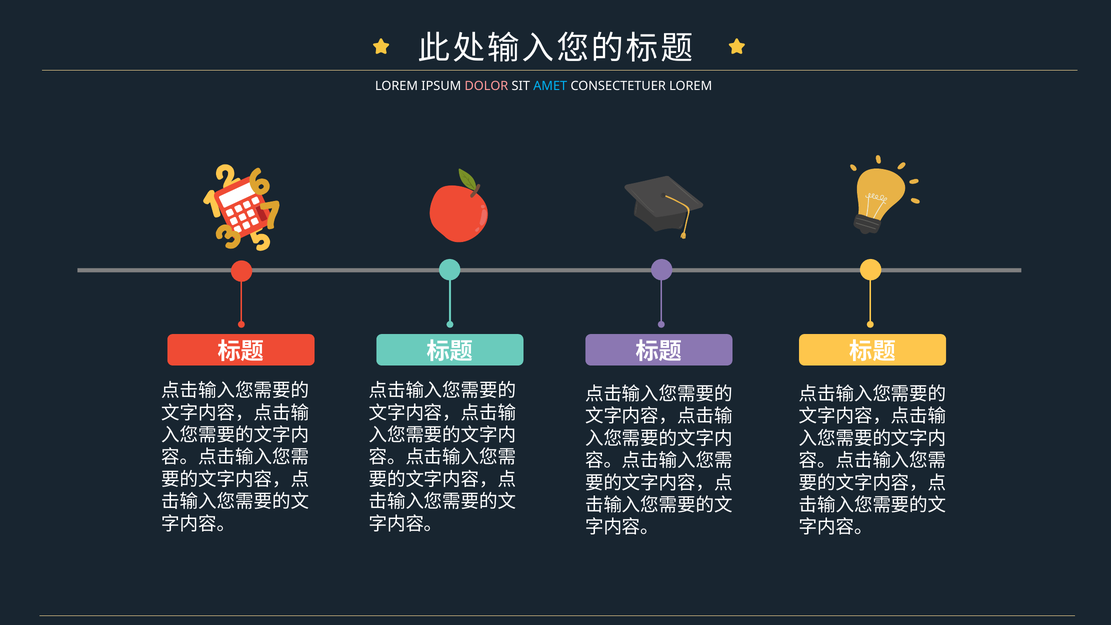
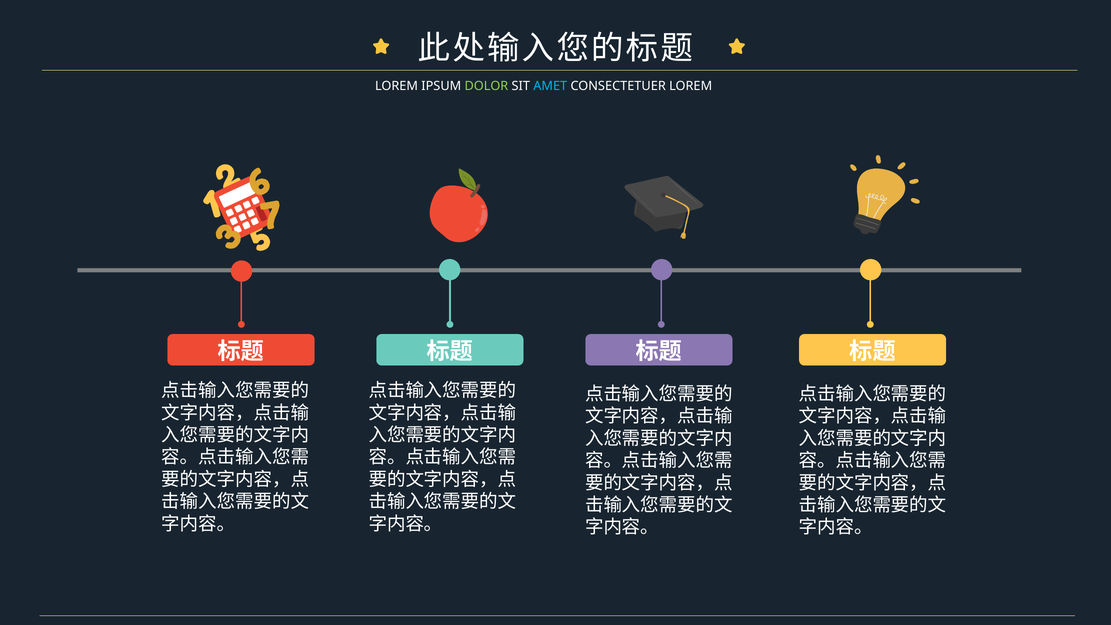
DOLOR colour: pink -> light green
